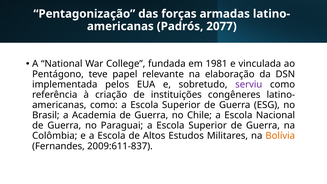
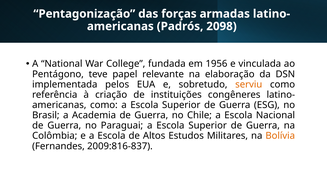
2077: 2077 -> 2098
1981: 1981 -> 1956
serviu colour: purple -> orange
2009:611-837: 2009:611-837 -> 2009:816-837
